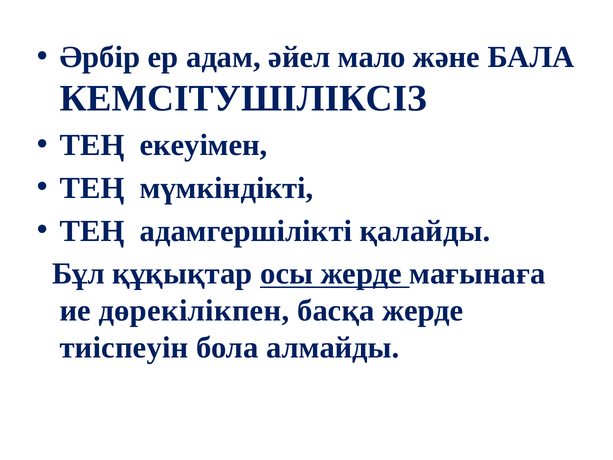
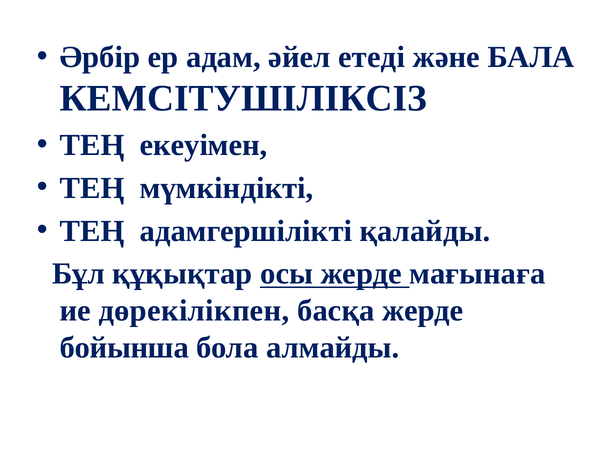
мало: мало -> етеді
тиiспеуiн: тиiспеуiн -> бойынша
